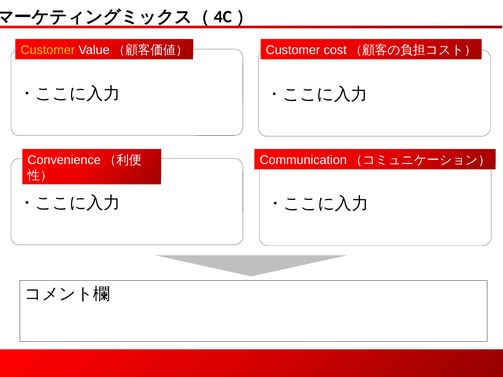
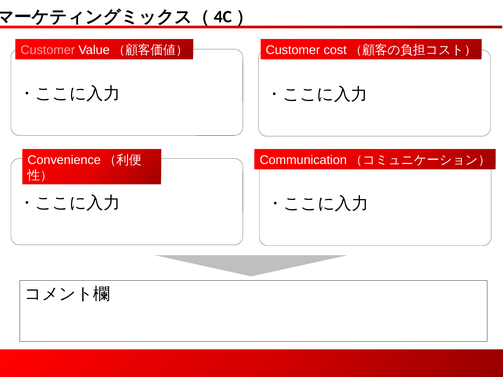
Customer at (48, 50) colour: yellow -> pink
